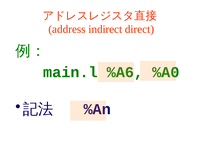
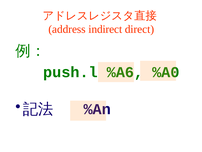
main.l: main.l -> push.l
